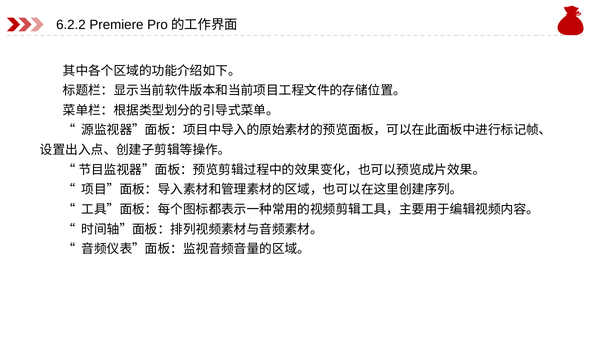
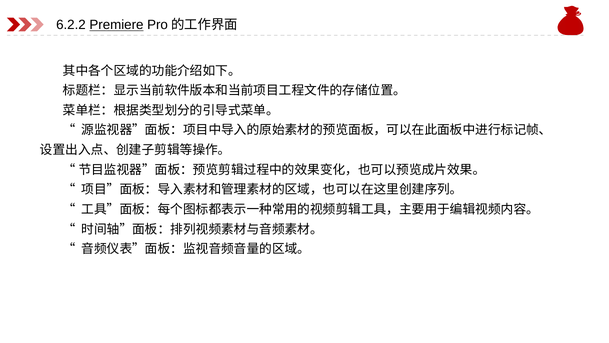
Premiere underline: none -> present
